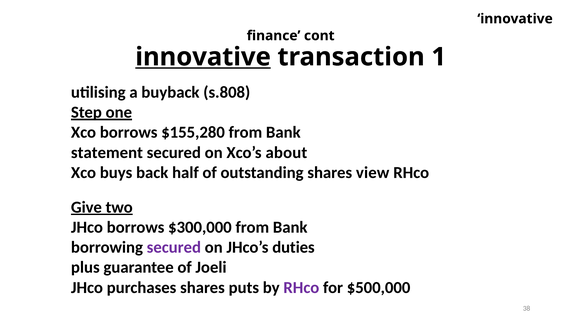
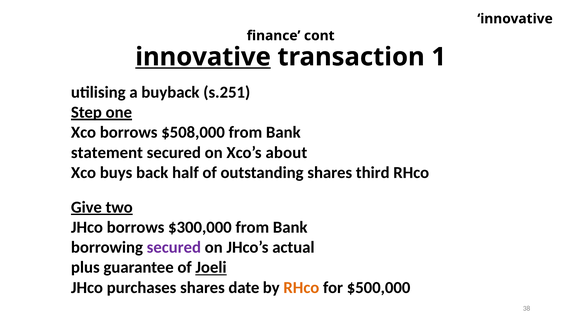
s.808: s.808 -> s.251
$155,280: $155,280 -> $508,000
view: view -> third
duties: duties -> actual
Joeli underline: none -> present
puts: puts -> date
RHco at (301, 287) colour: purple -> orange
